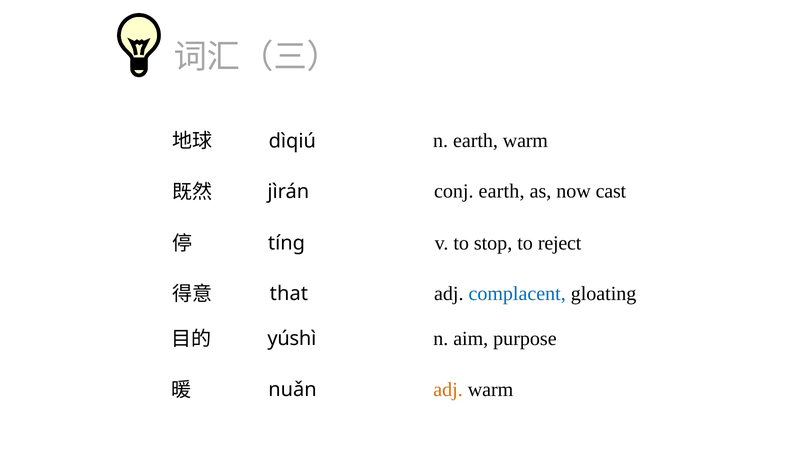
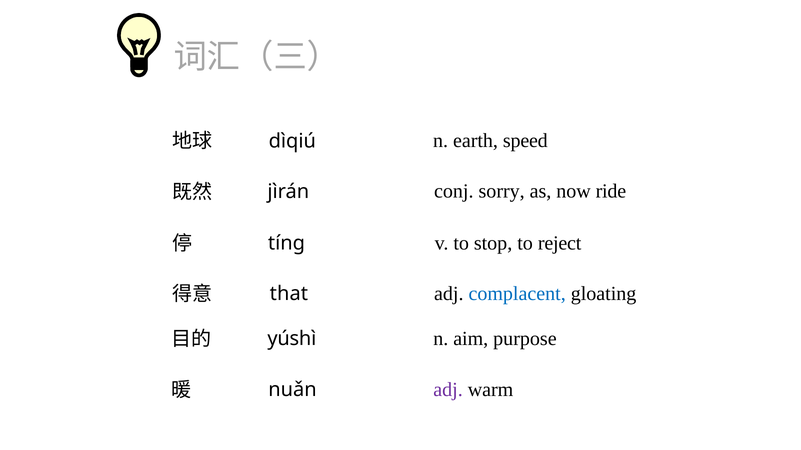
earth warm: warm -> speed
conj earth: earth -> sorry
cast: cast -> ride
adj at (448, 390) colour: orange -> purple
